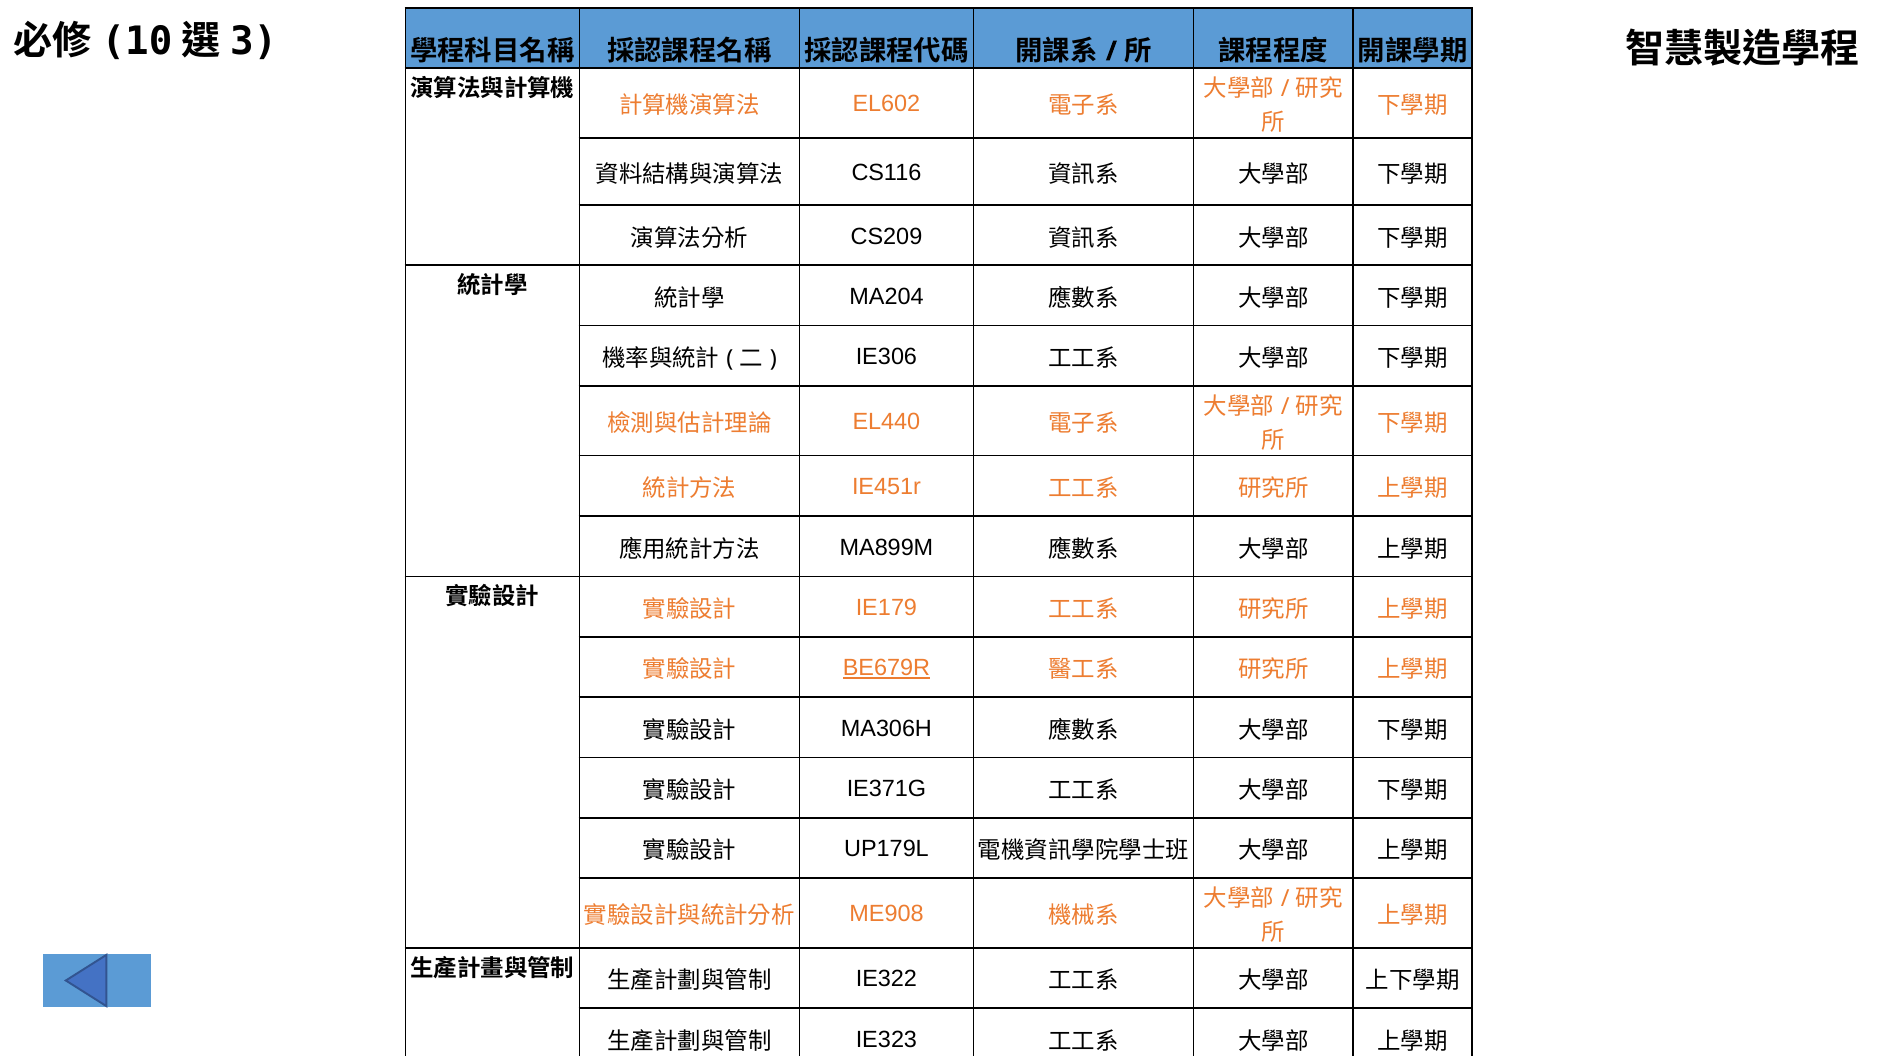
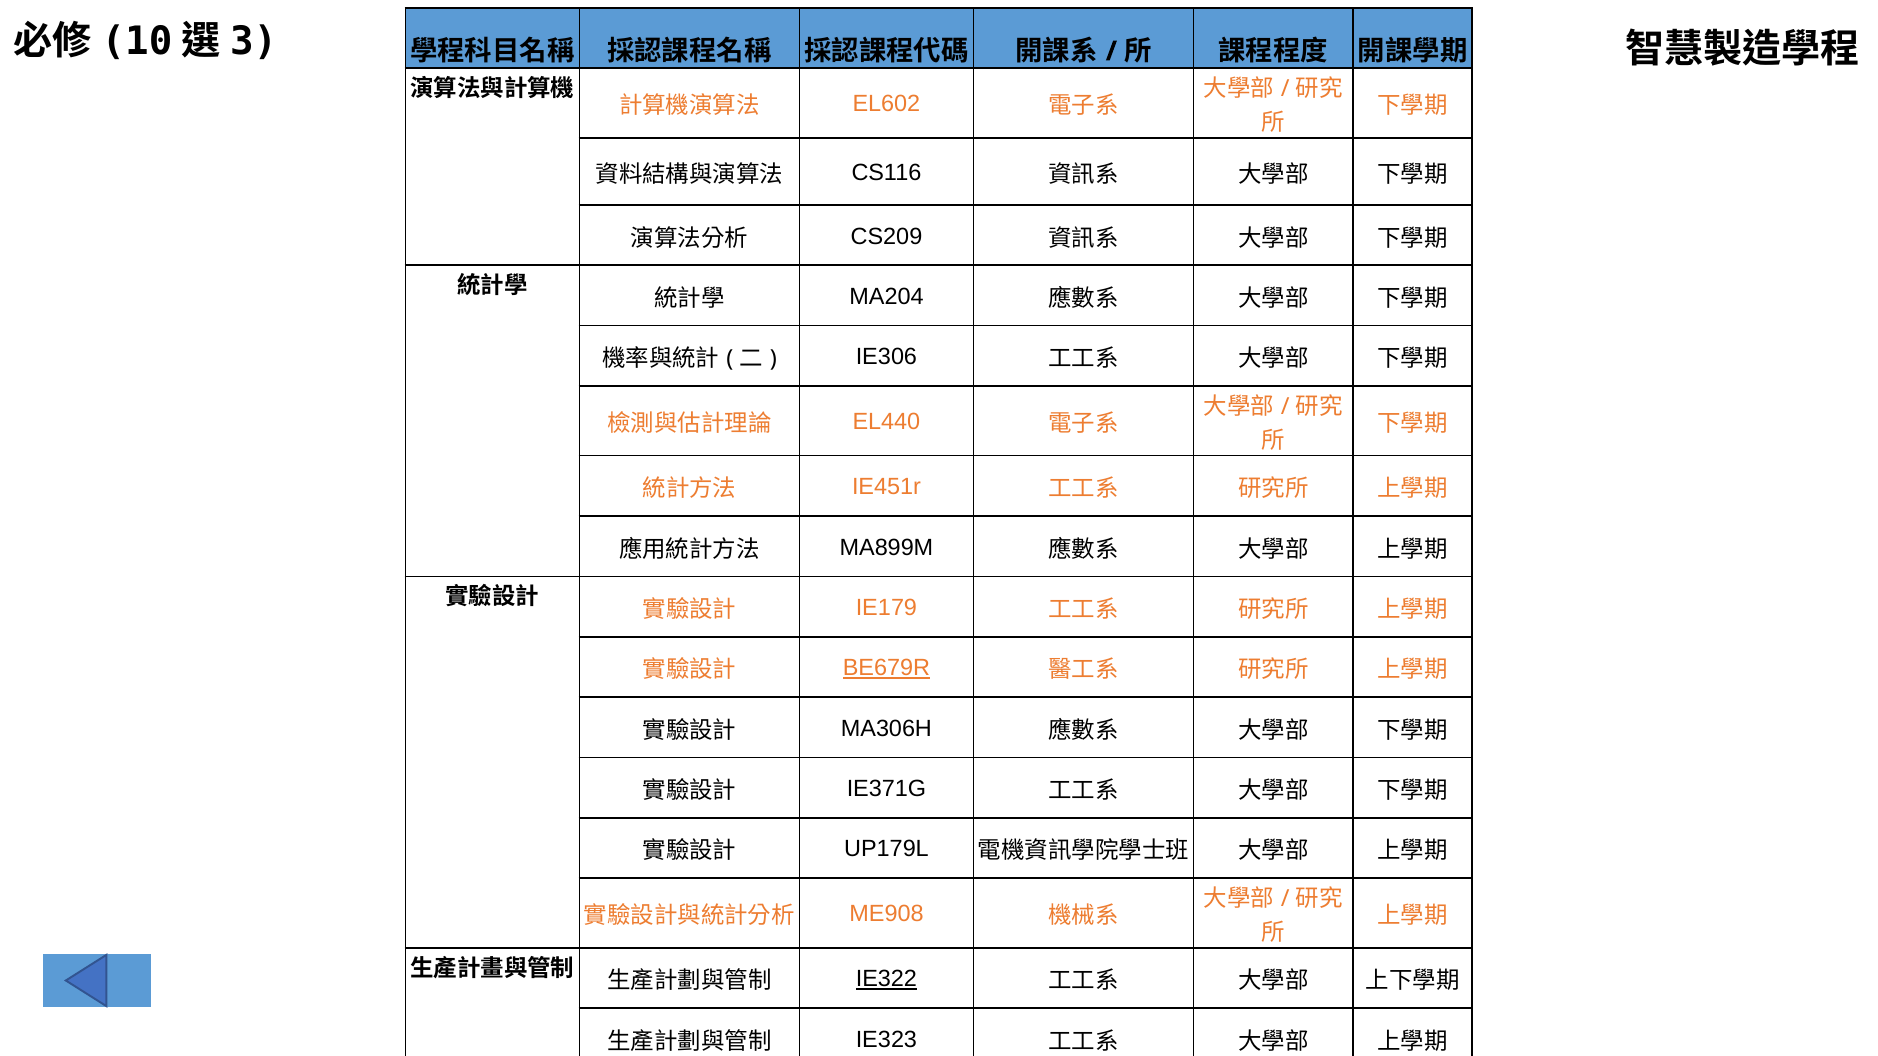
IE322 underline: none -> present
